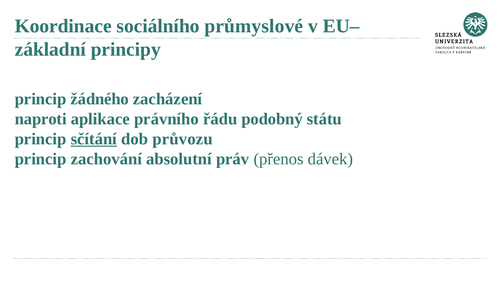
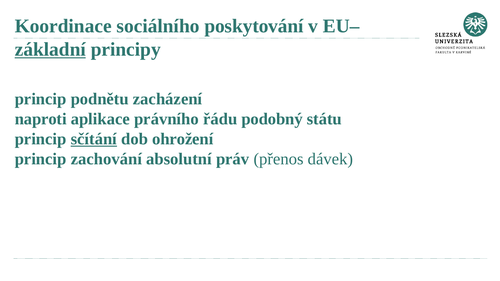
průmyslové: průmyslové -> poskytování
základní underline: none -> present
žádného: žádného -> podnětu
průvozu: průvozu -> ohrožení
